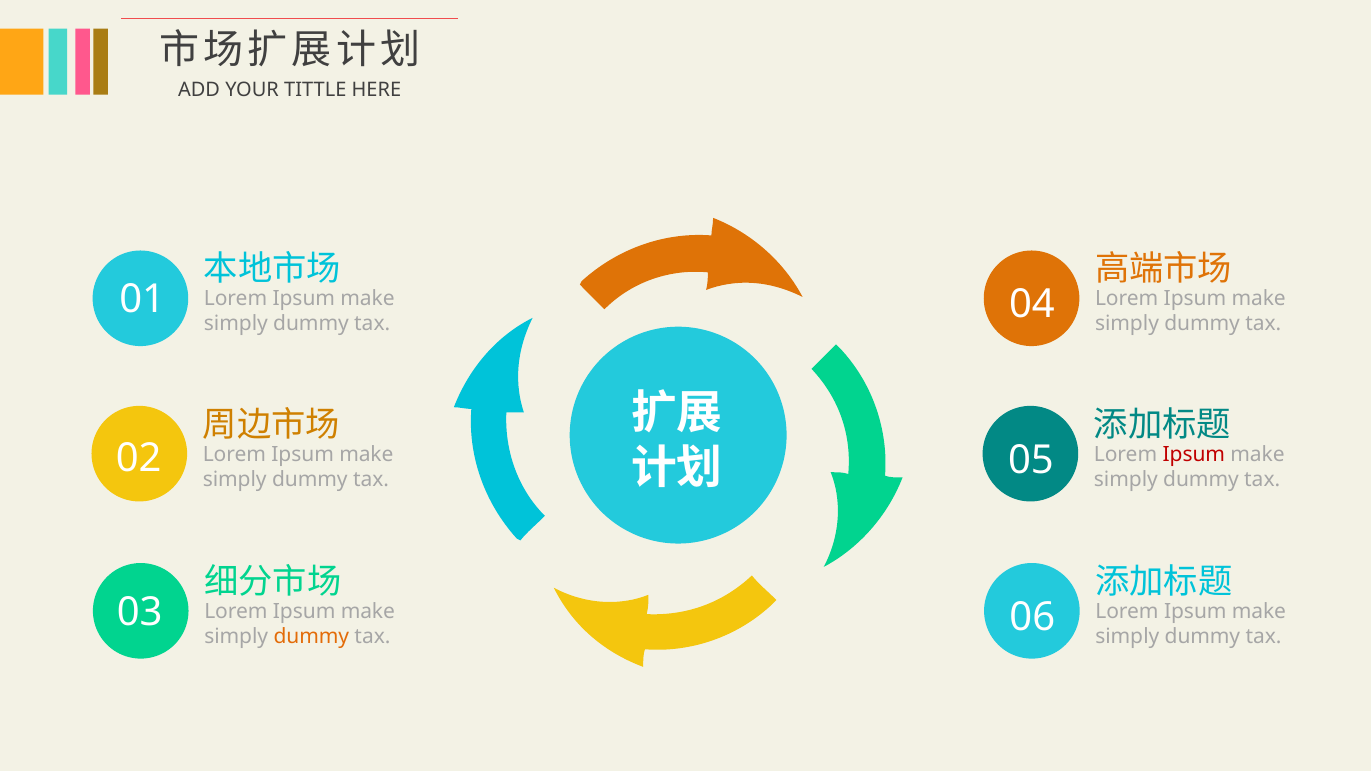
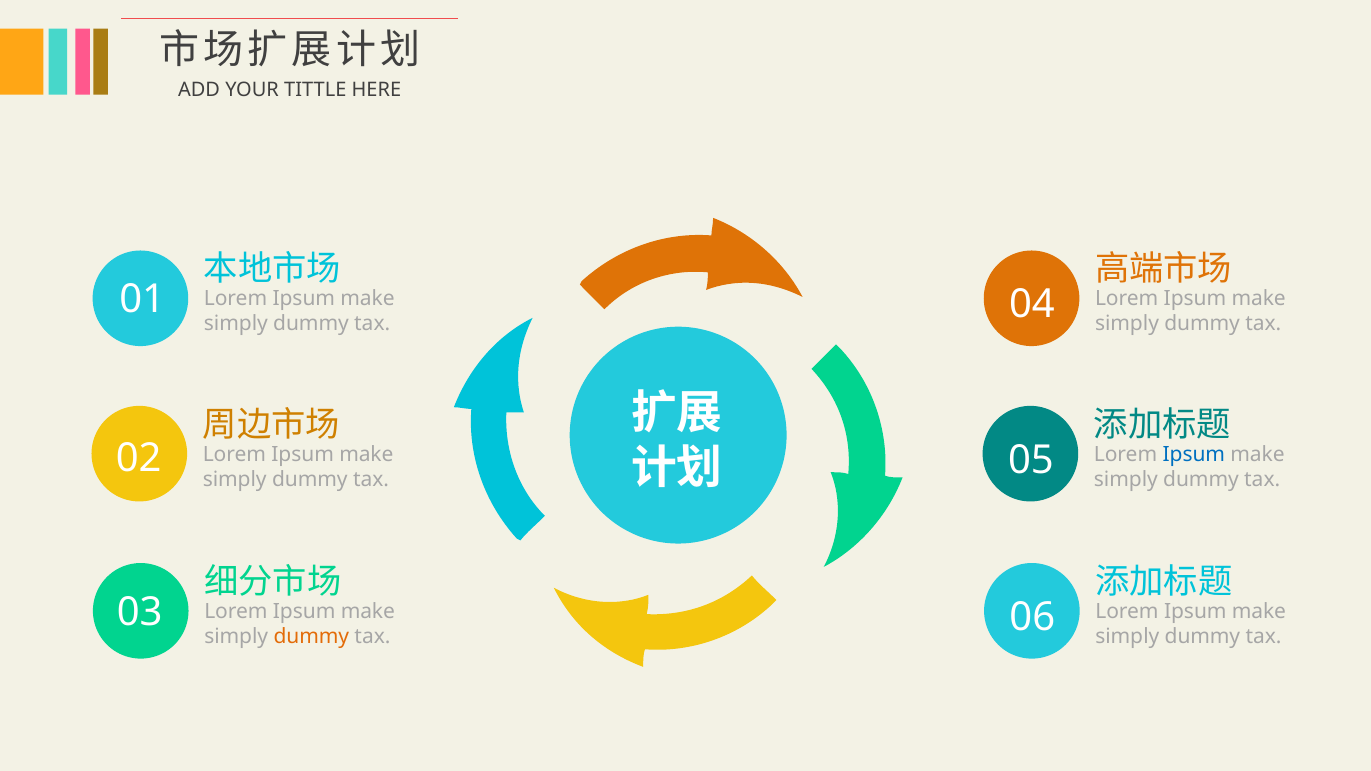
Ipsum at (1194, 454) colour: red -> blue
